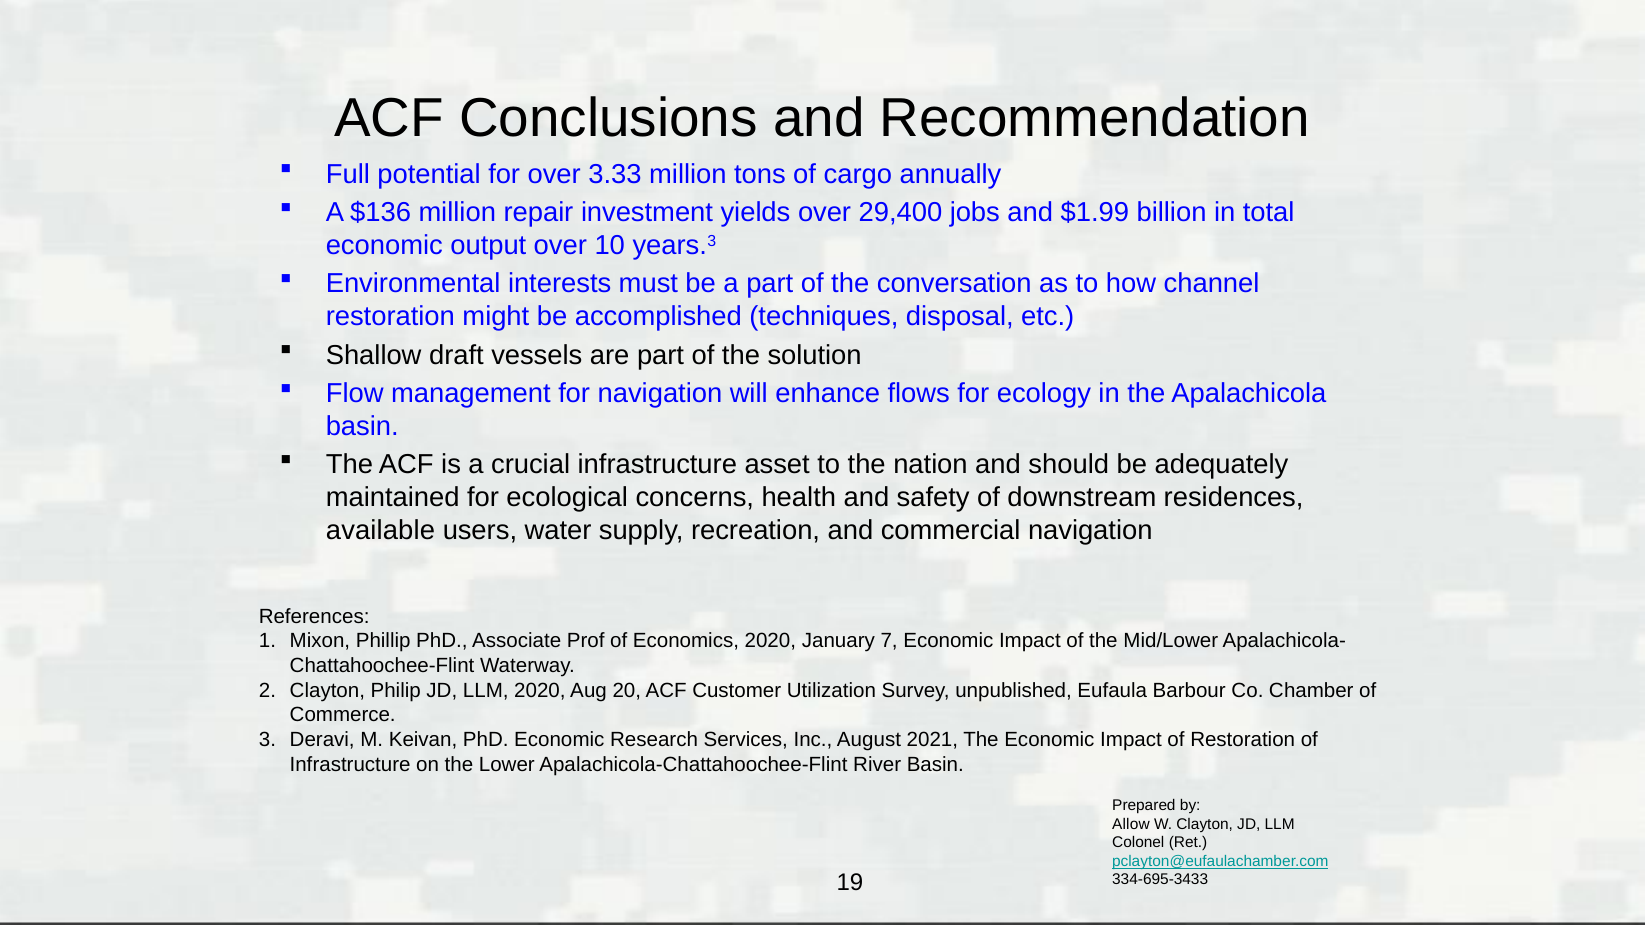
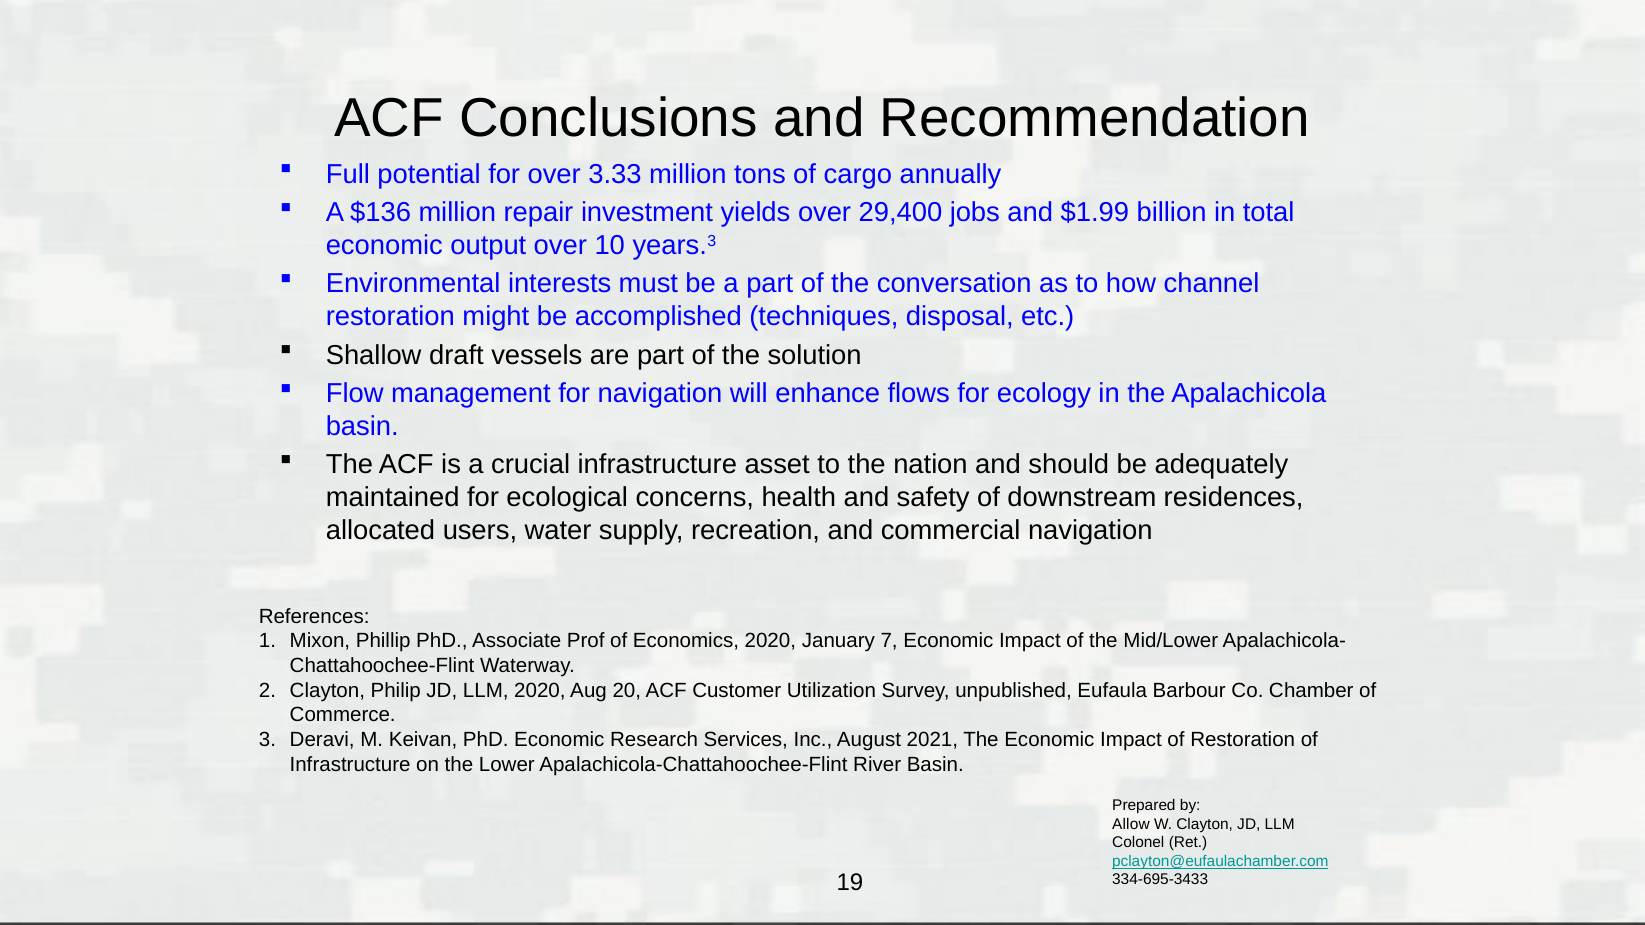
available: available -> allocated
